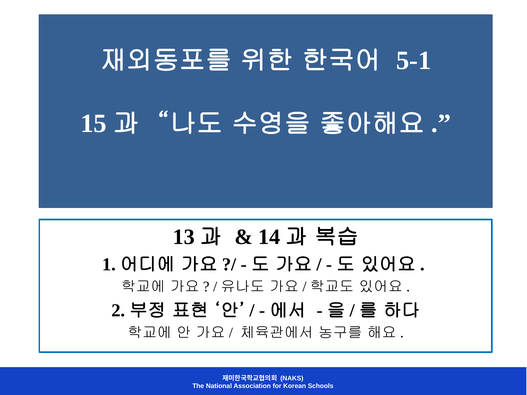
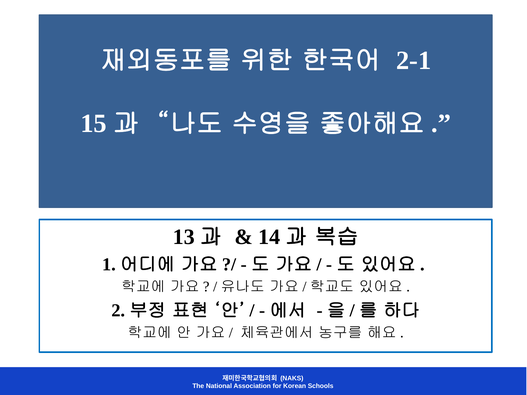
5-1: 5-1 -> 2-1
